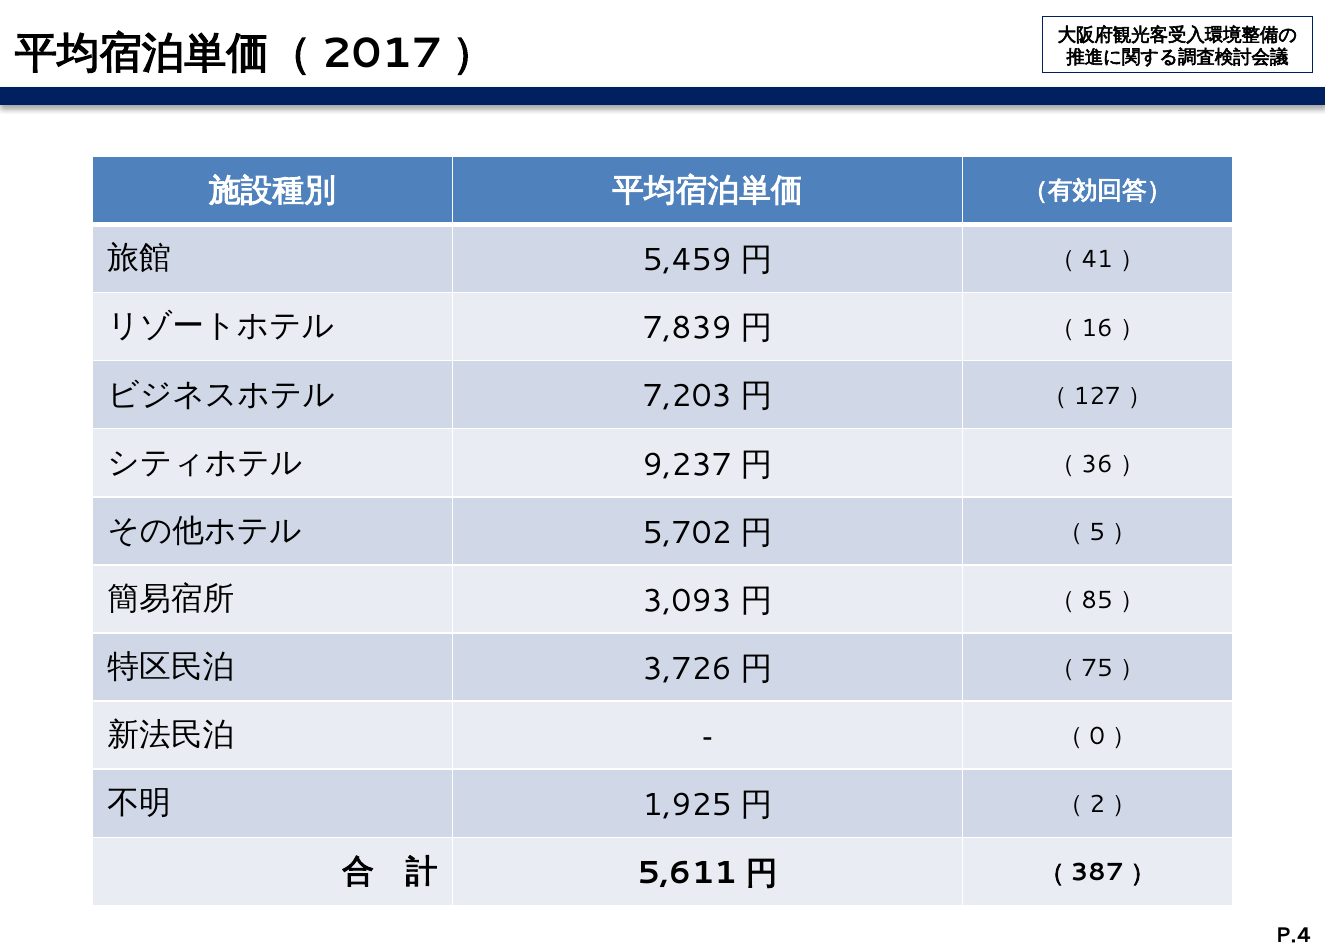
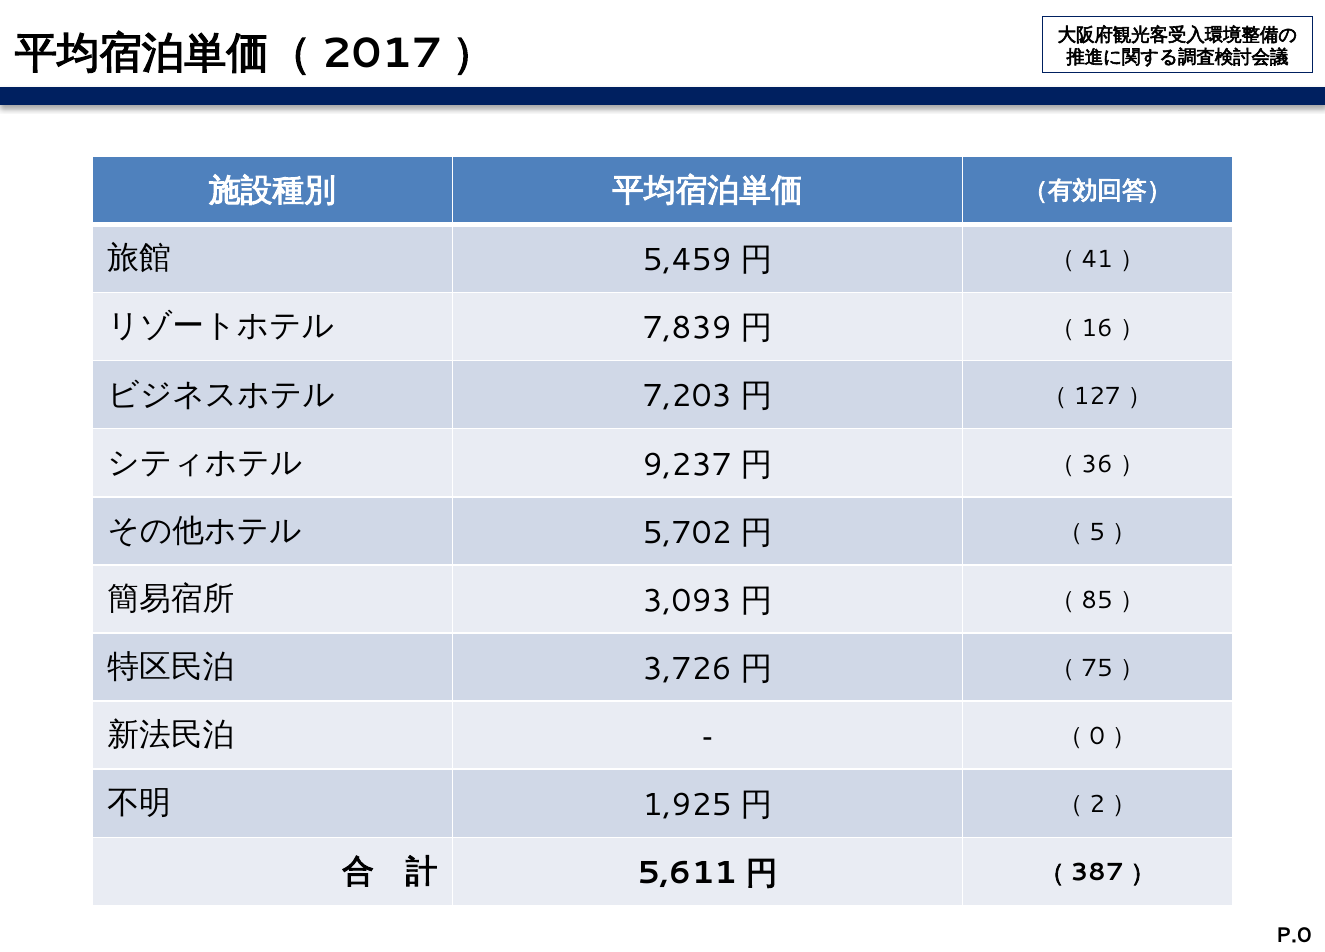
P.4: P.4 -> P.0
